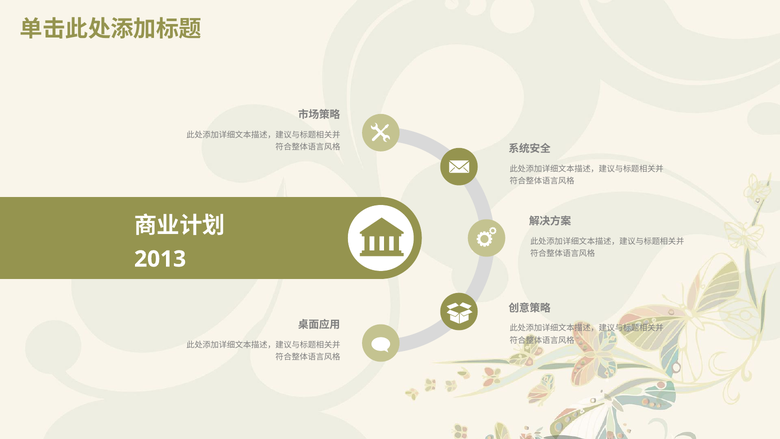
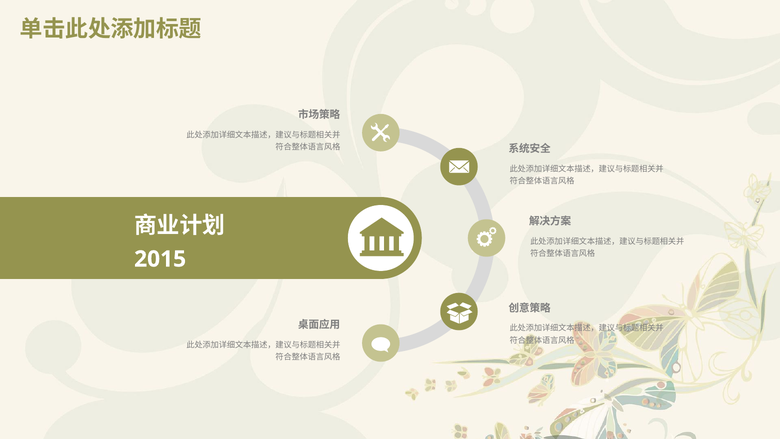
2013: 2013 -> 2015
